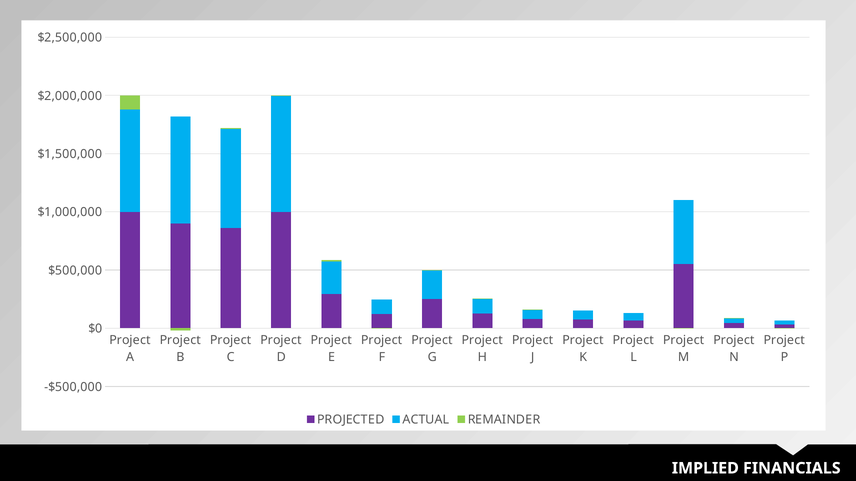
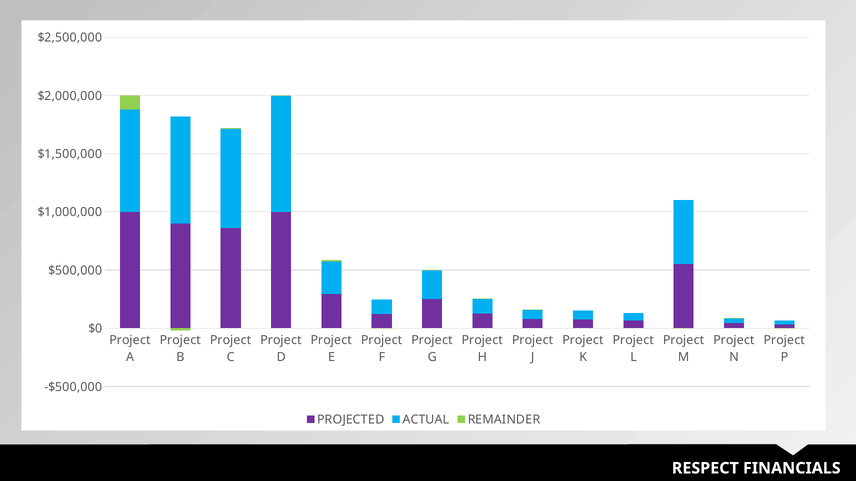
IMPLIED: IMPLIED -> RESPECT
